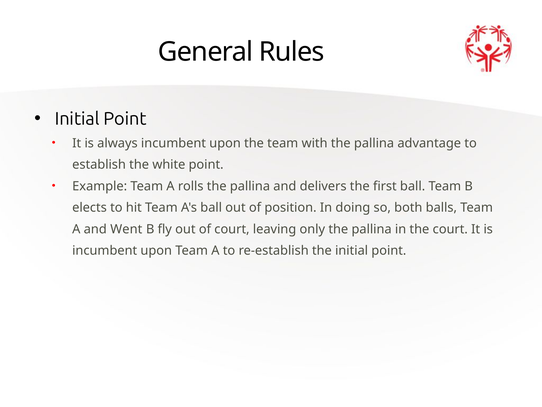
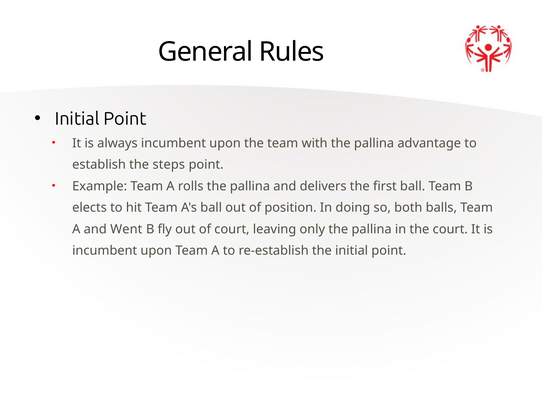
white: white -> steps
